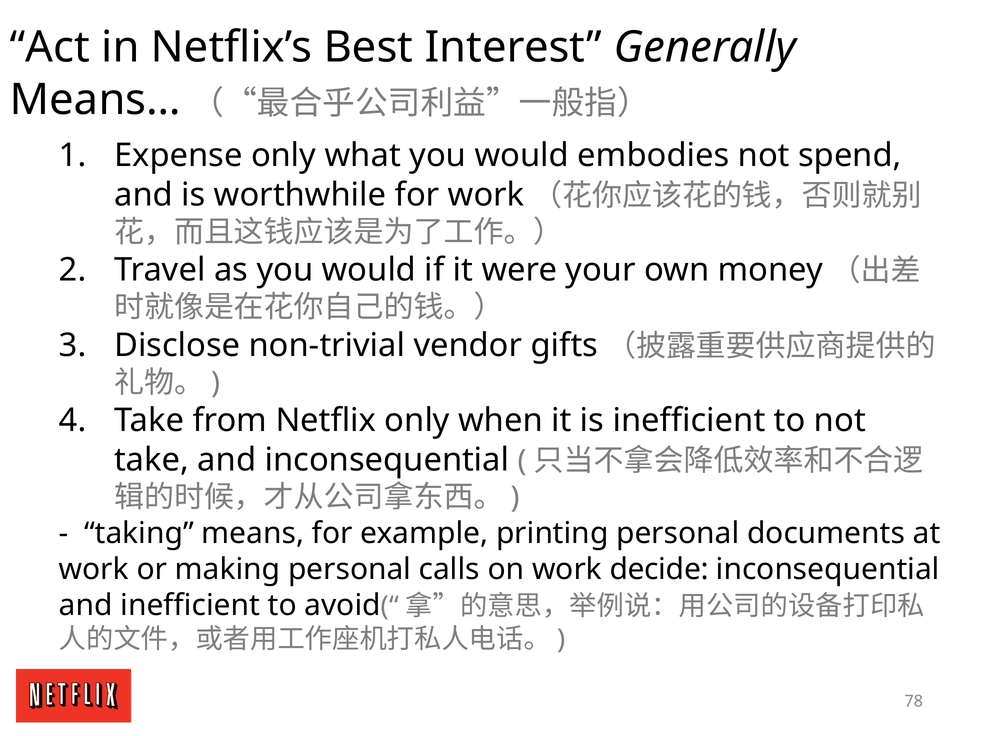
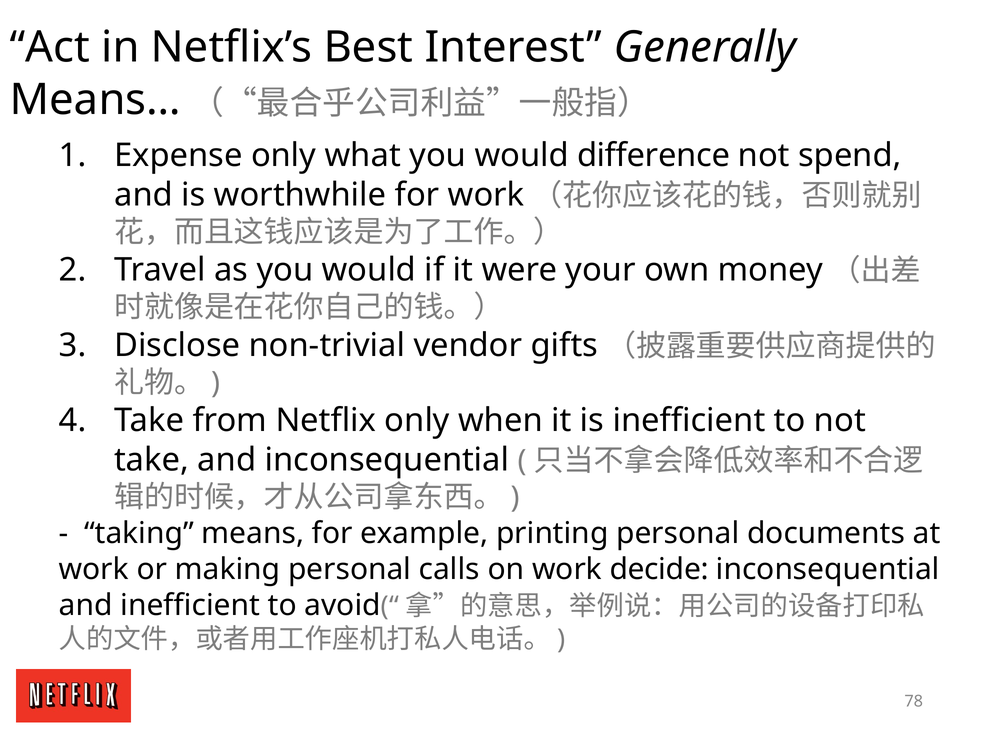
embodies: embodies -> difference
